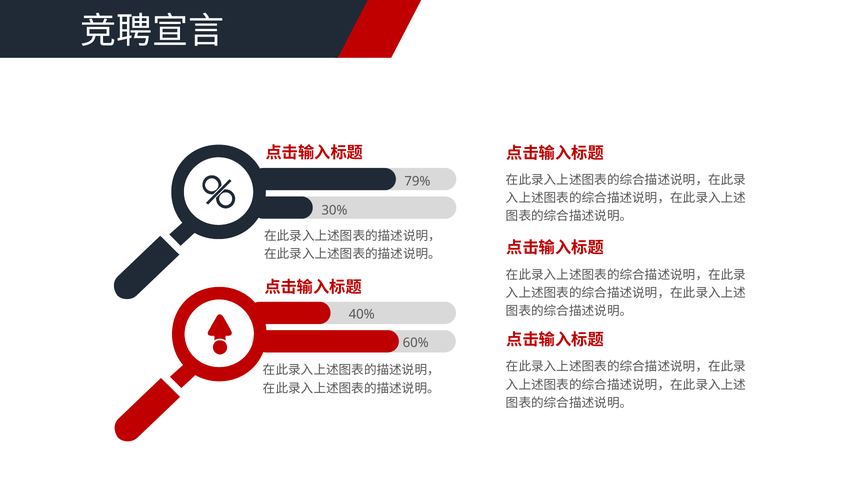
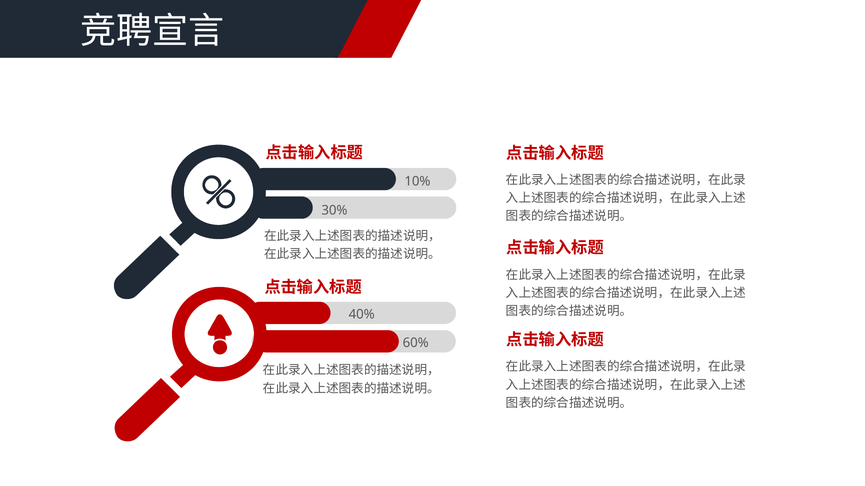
79%: 79% -> 10%
